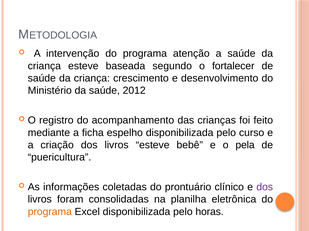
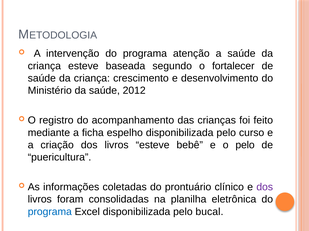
o pela: pela -> pelo
programa at (50, 212) colour: orange -> blue
horas: horas -> bucal
